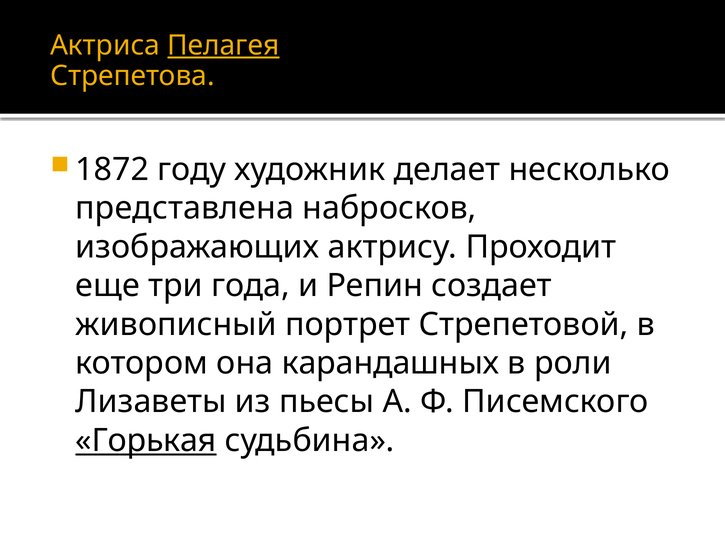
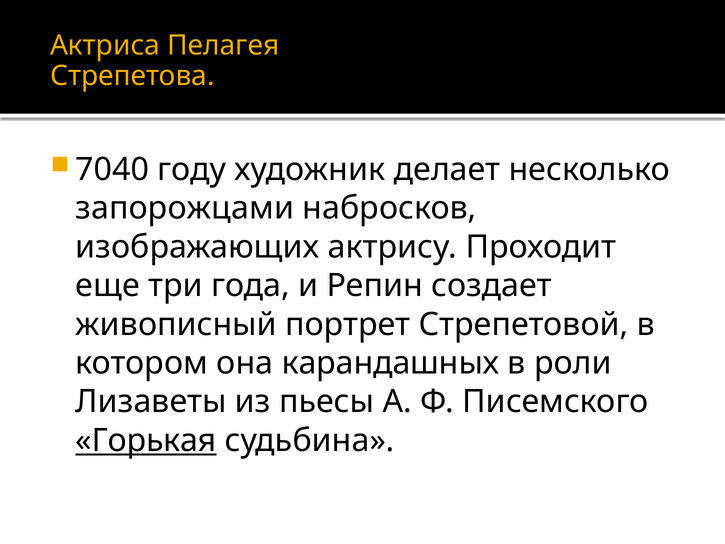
Пелагея underline: present -> none
1872: 1872 -> 7040
представлена: представлена -> запорожцами
